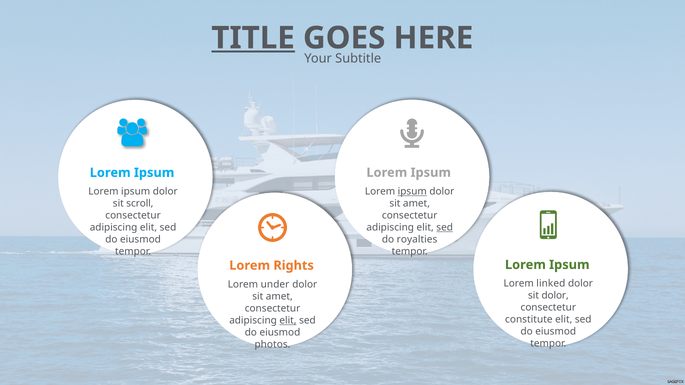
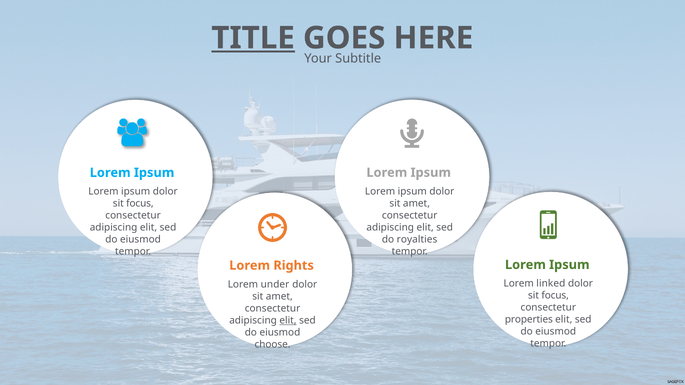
ipsum at (412, 192) underline: present -> none
scroll at (140, 204): scroll -> focus
sed at (445, 228) underline: present -> none
dolor at (555, 296): dolor -> focus
constitute: constitute -> properties
photos: photos -> choose
